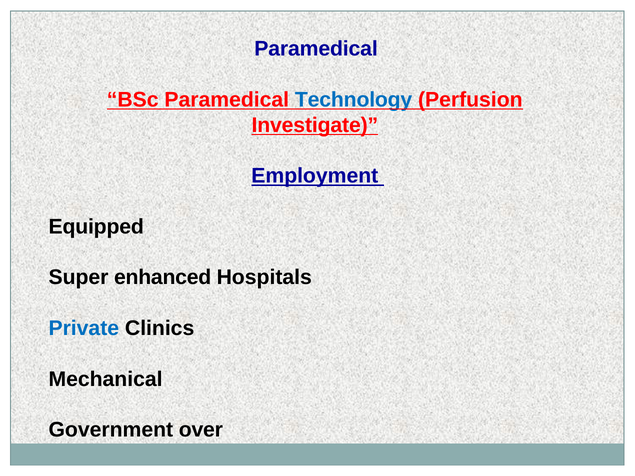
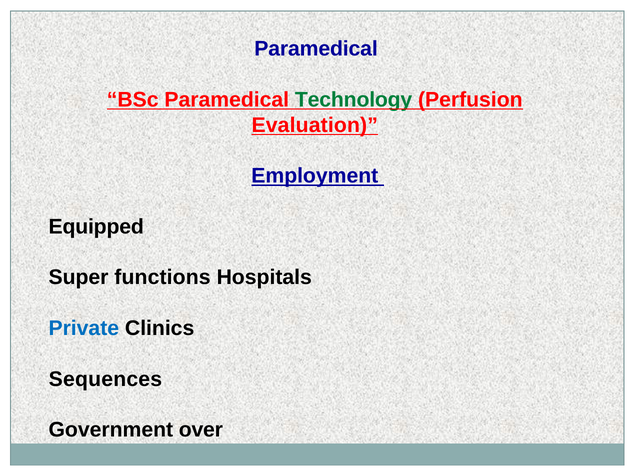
Technology colour: blue -> green
Investigate: Investigate -> Evaluation
enhanced: enhanced -> functions
Mechanical: Mechanical -> Sequences
